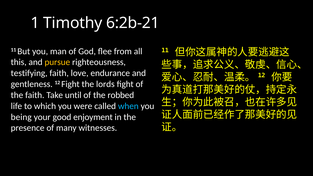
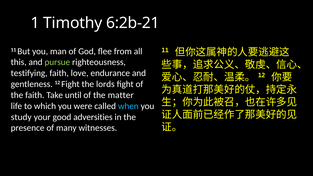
pursue colour: yellow -> light green
robbed: robbed -> matter
being: being -> study
enjoyment: enjoyment -> adversities
